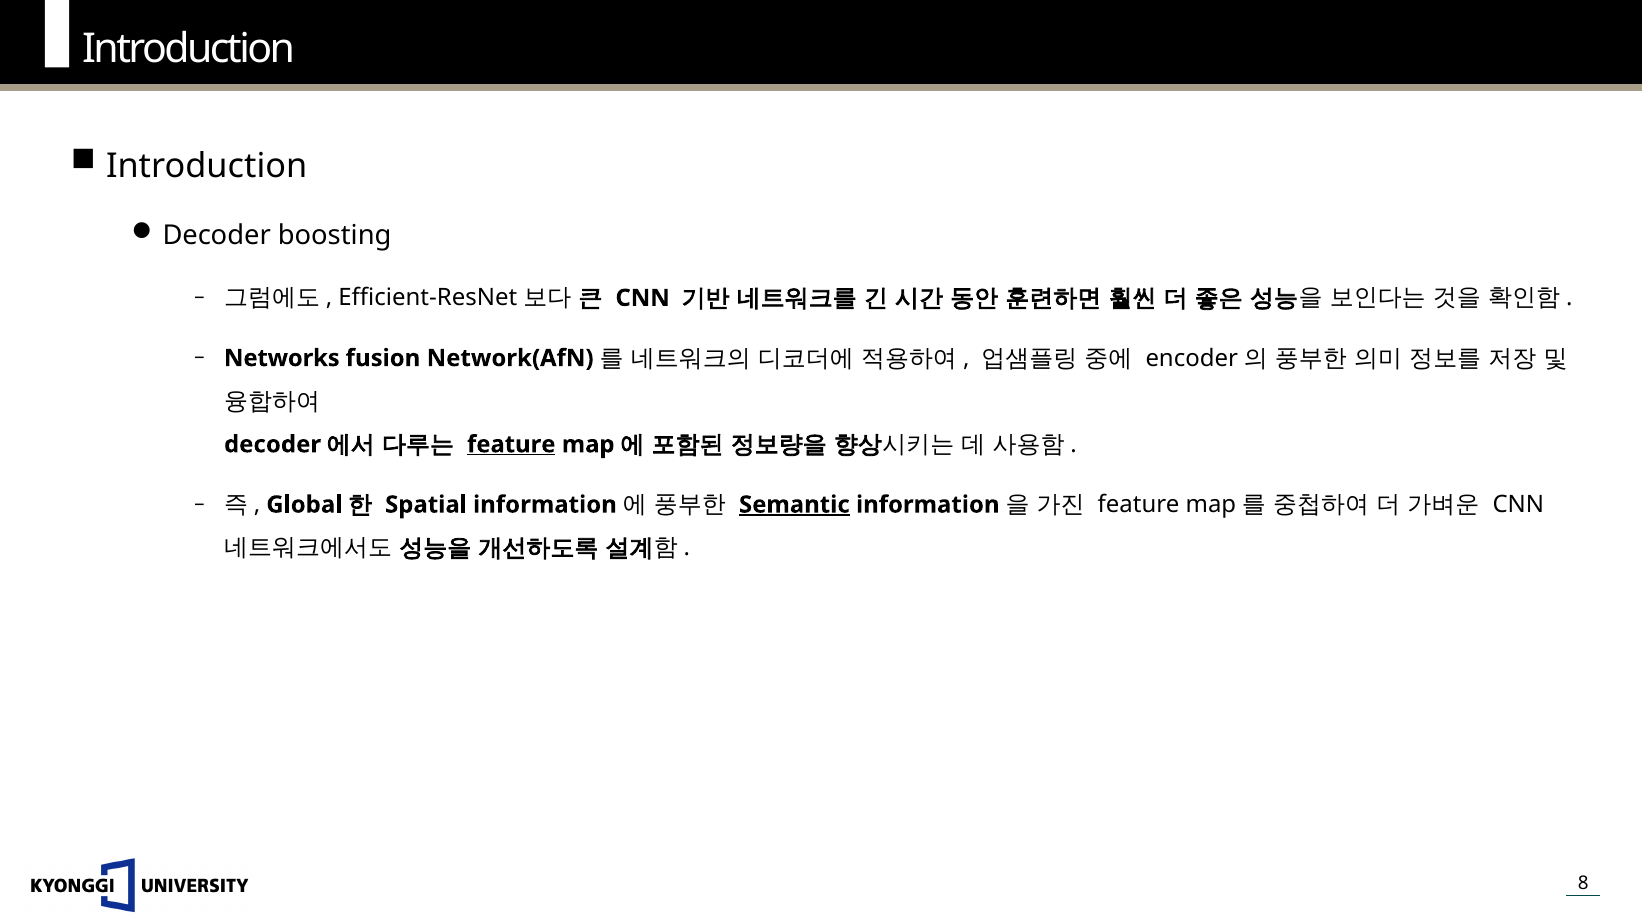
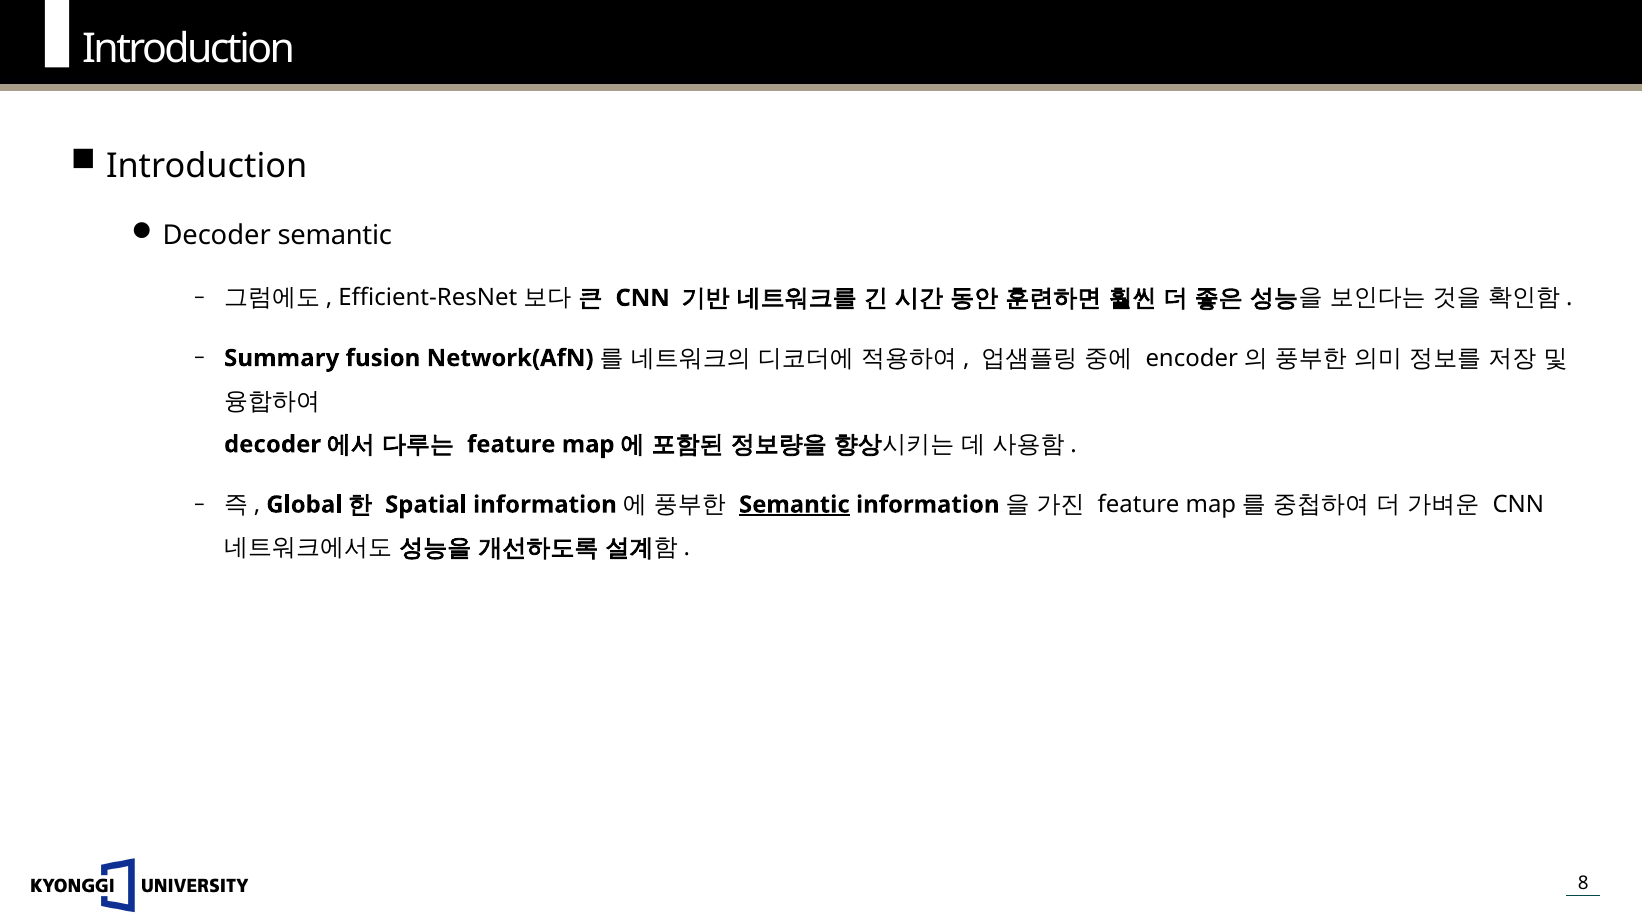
Decoder boosting: boosting -> semantic
Networks: Networks -> Summary
feature at (511, 444) underline: present -> none
